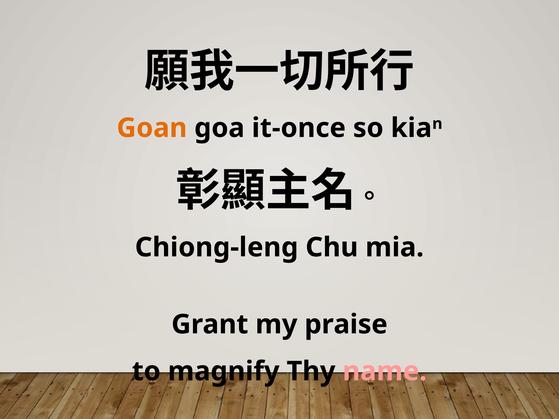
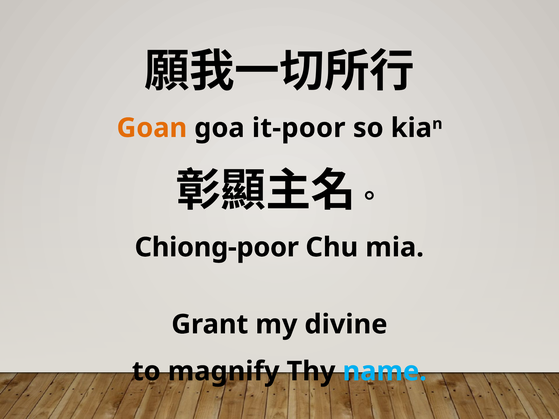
it-once: it-once -> it-poor
Chiong-leng: Chiong-leng -> Chiong-poor
praise: praise -> divine
name colour: pink -> light blue
